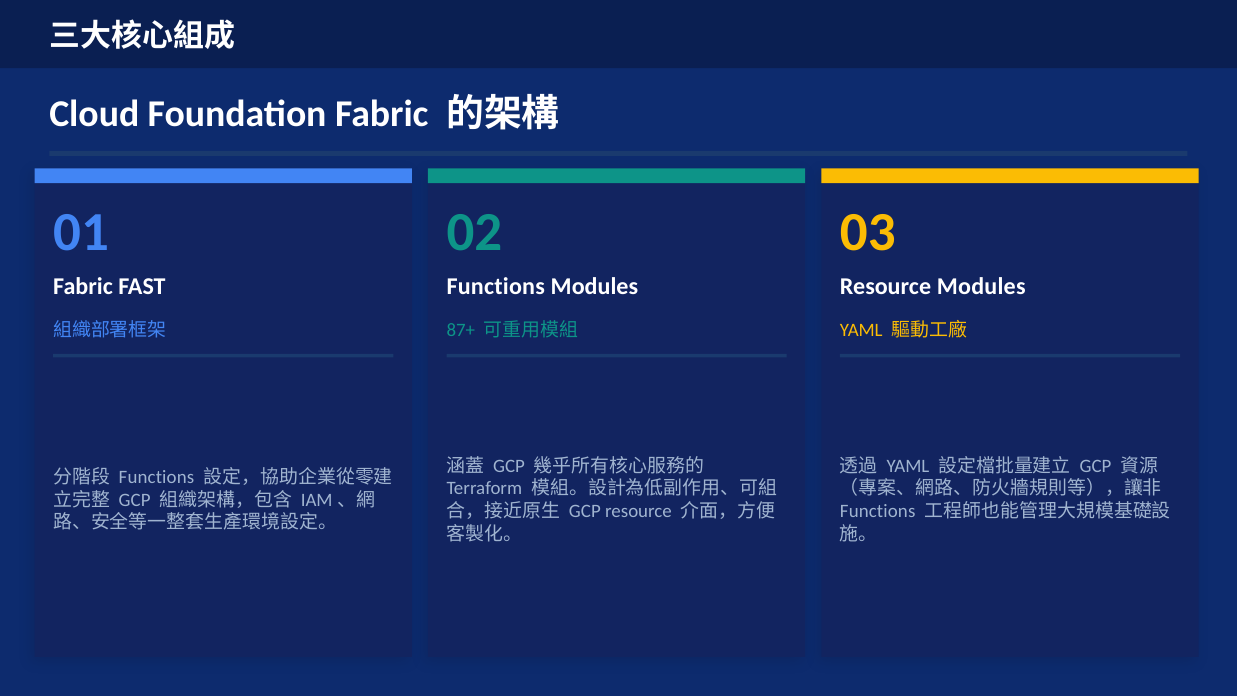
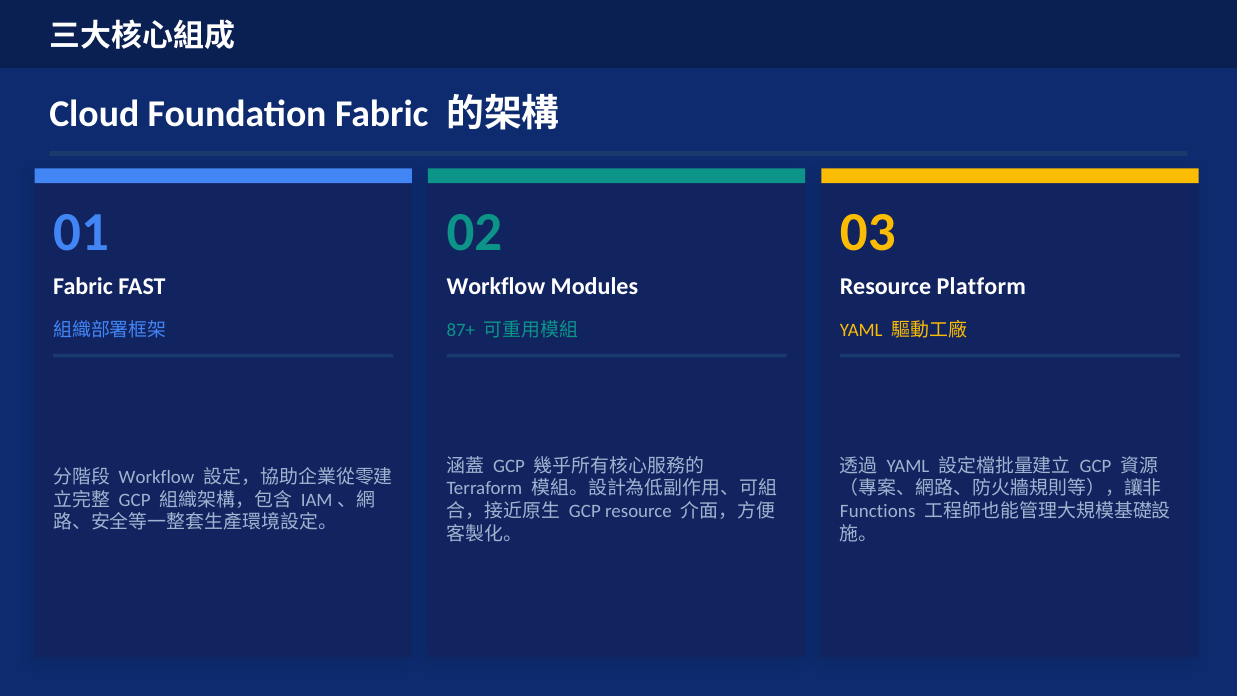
Functions at (496, 286): Functions -> Workflow
Resource Modules: Modules -> Platform
Functions at (156, 477): Functions -> Workflow
